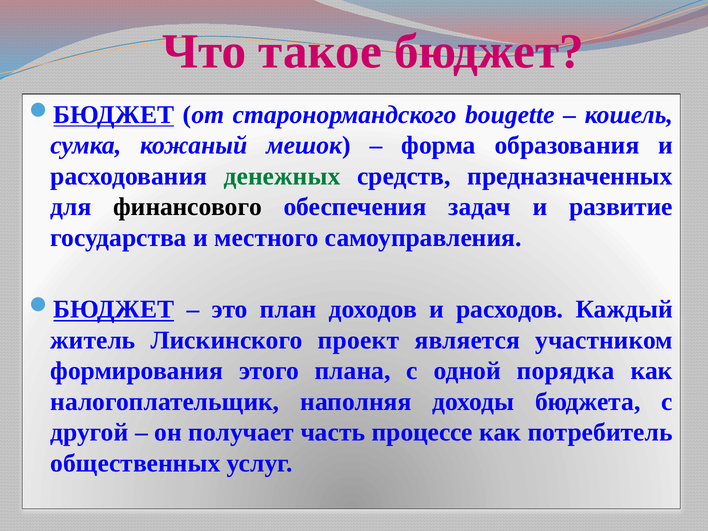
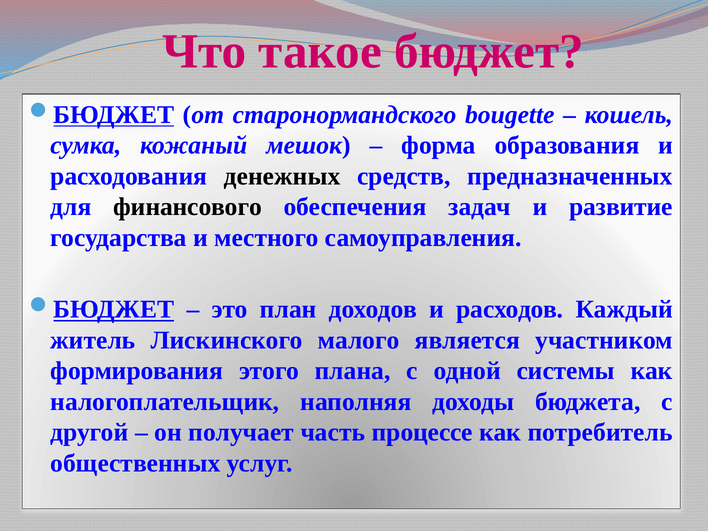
денежных colour: green -> black
проект: проект -> малого
порядка: порядка -> системы
